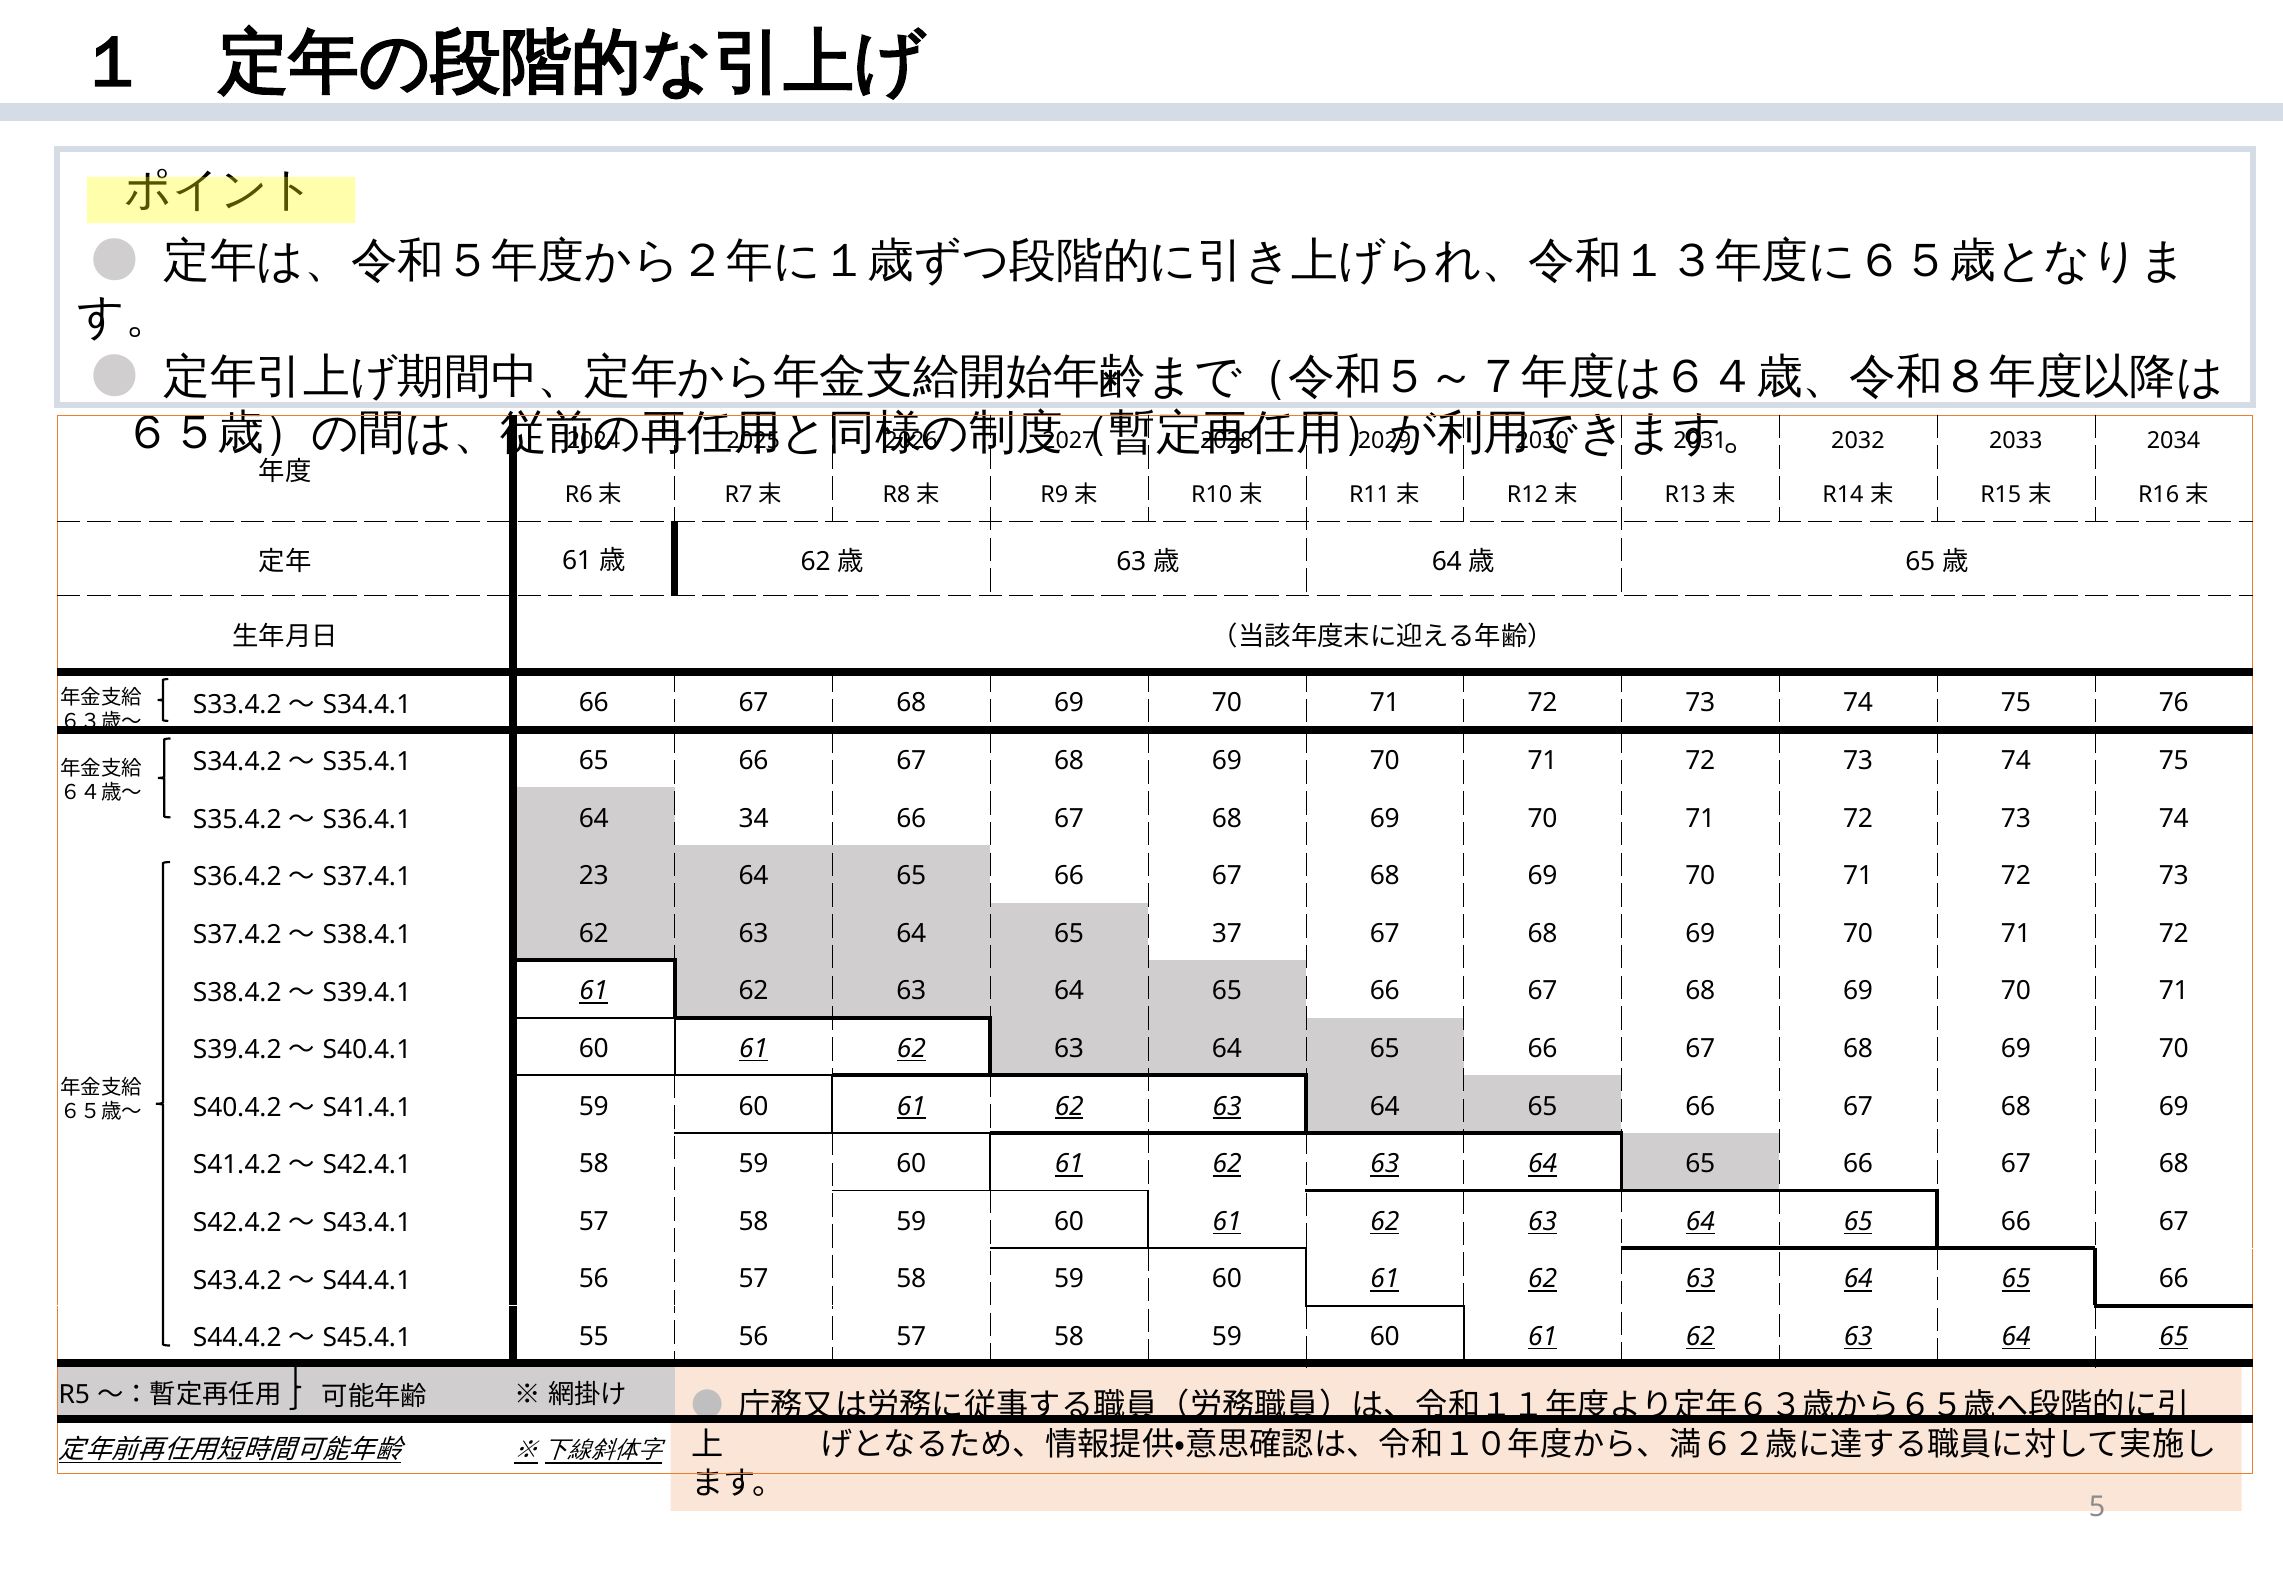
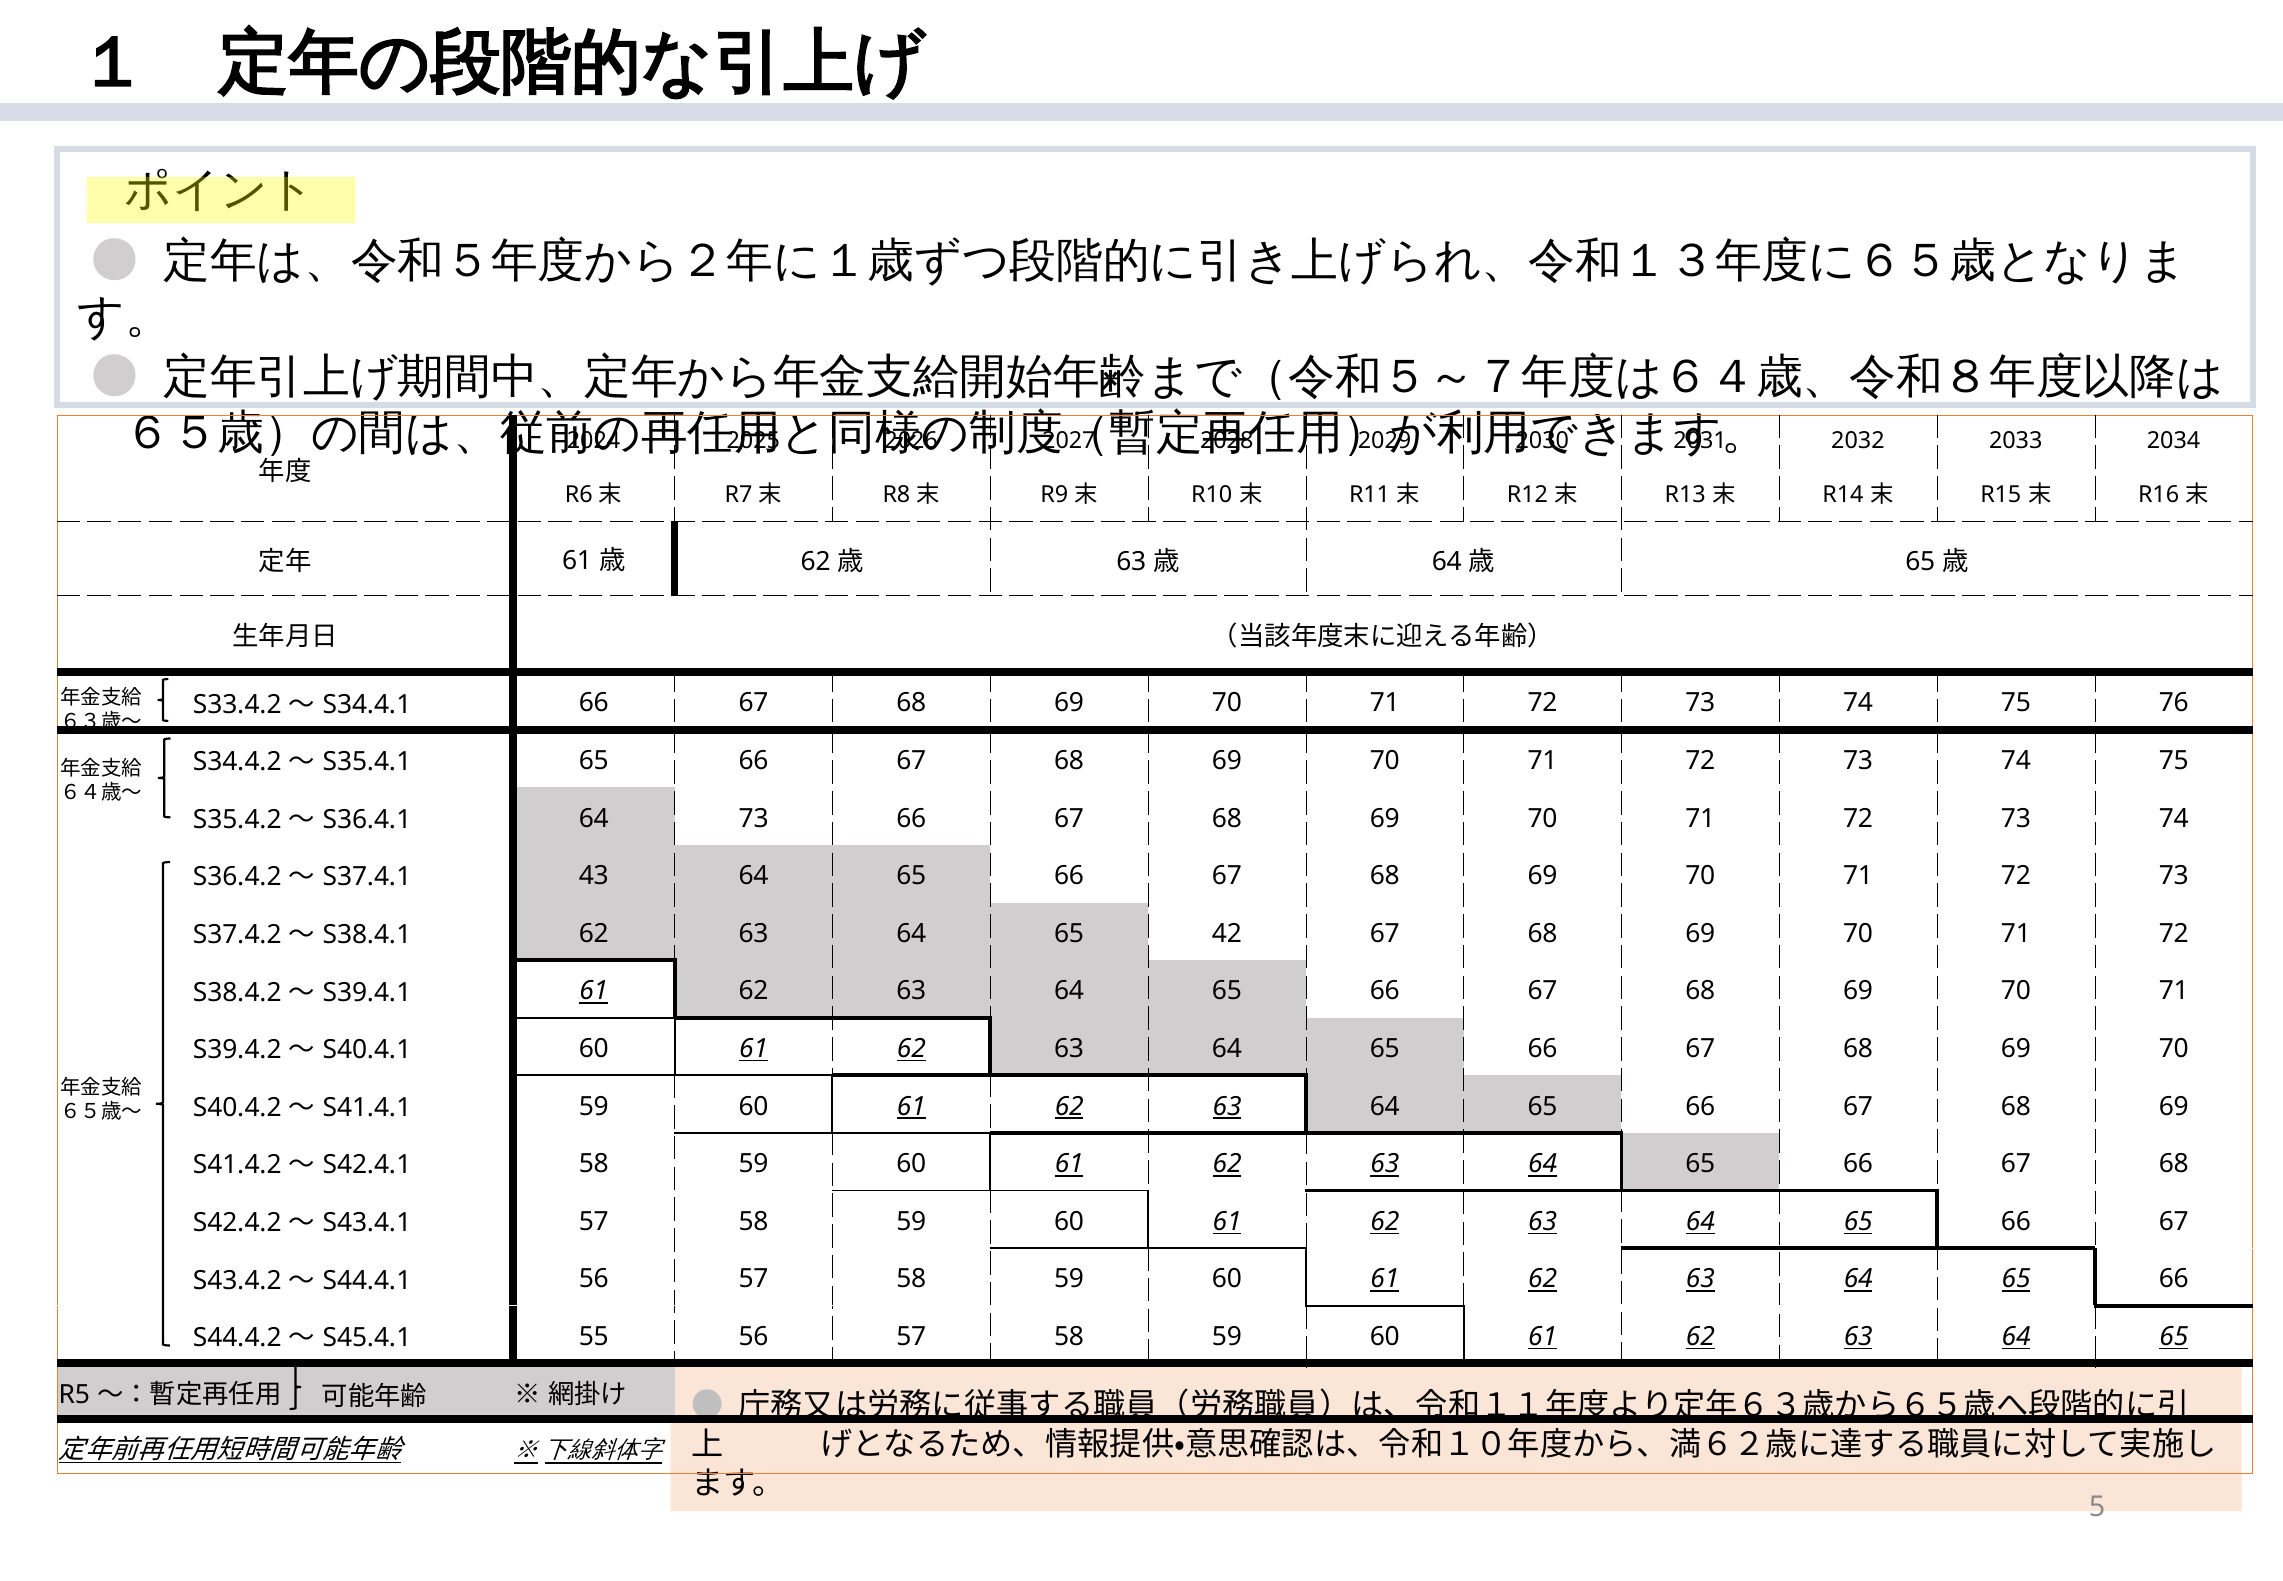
64 34: 34 -> 73
23: 23 -> 43
37: 37 -> 42
